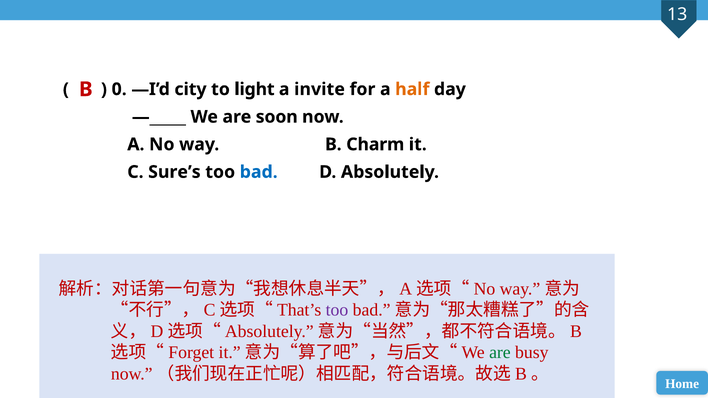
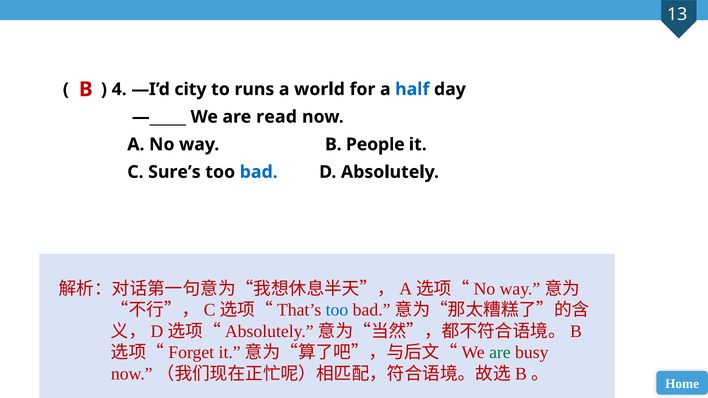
0: 0 -> 4
light: light -> runs
invite: invite -> world
half colour: orange -> blue
soon: soon -> read
Charm: Charm -> People
too at (337, 310) colour: purple -> blue
